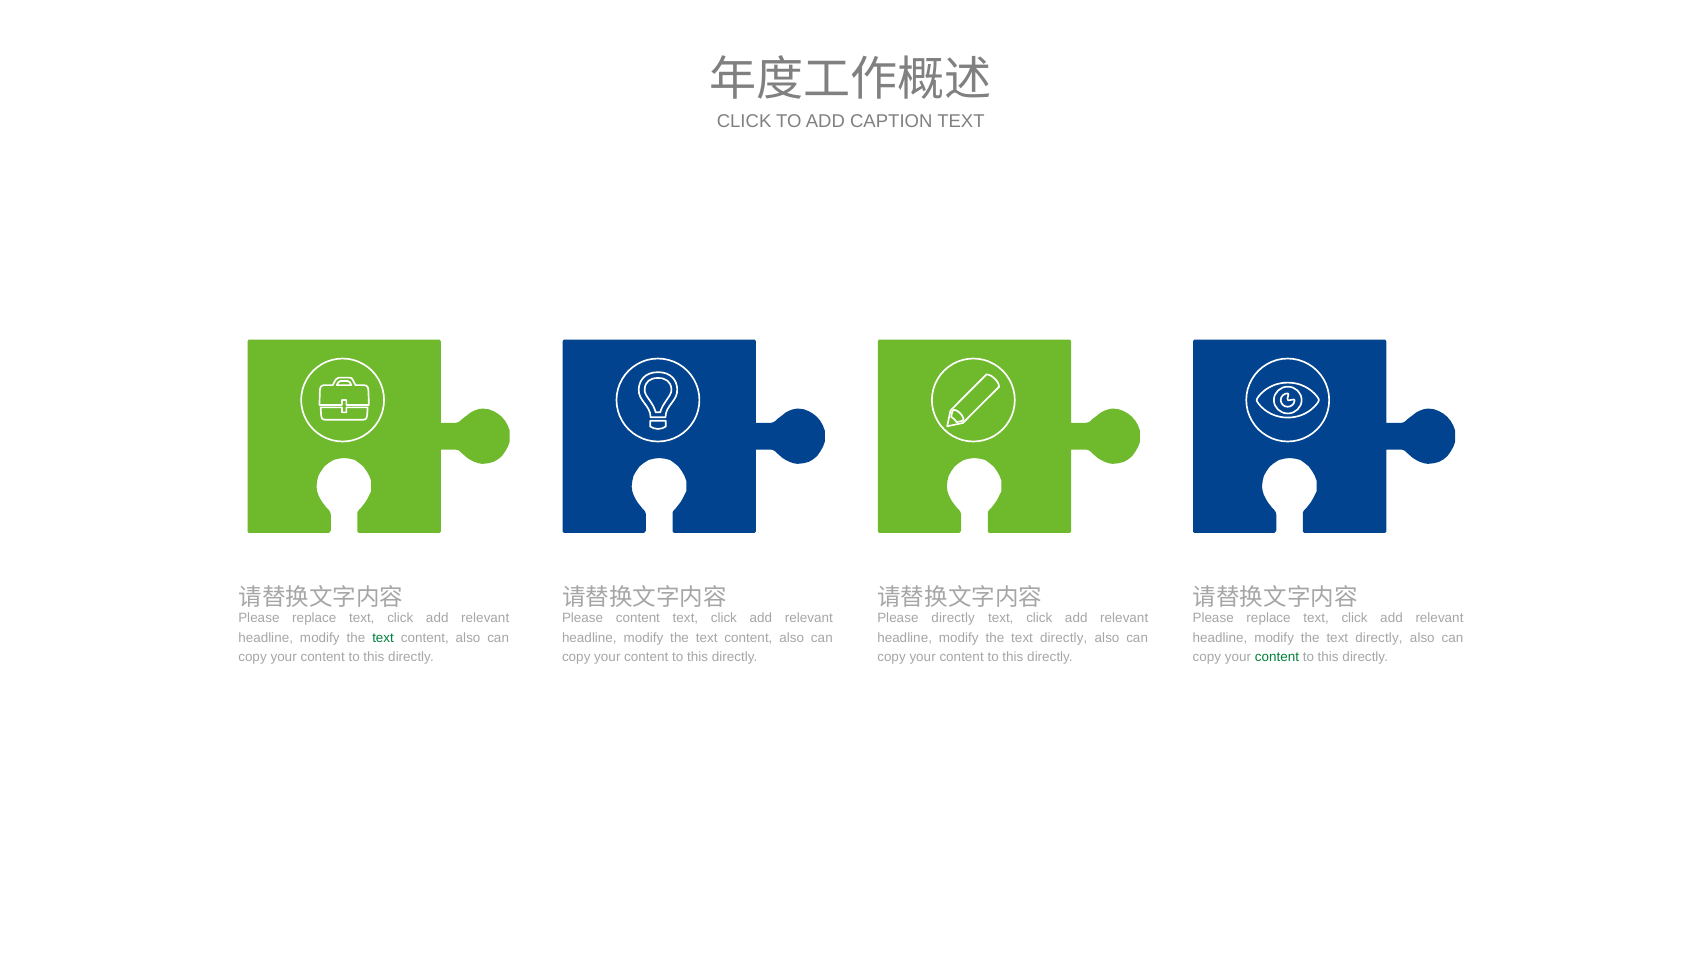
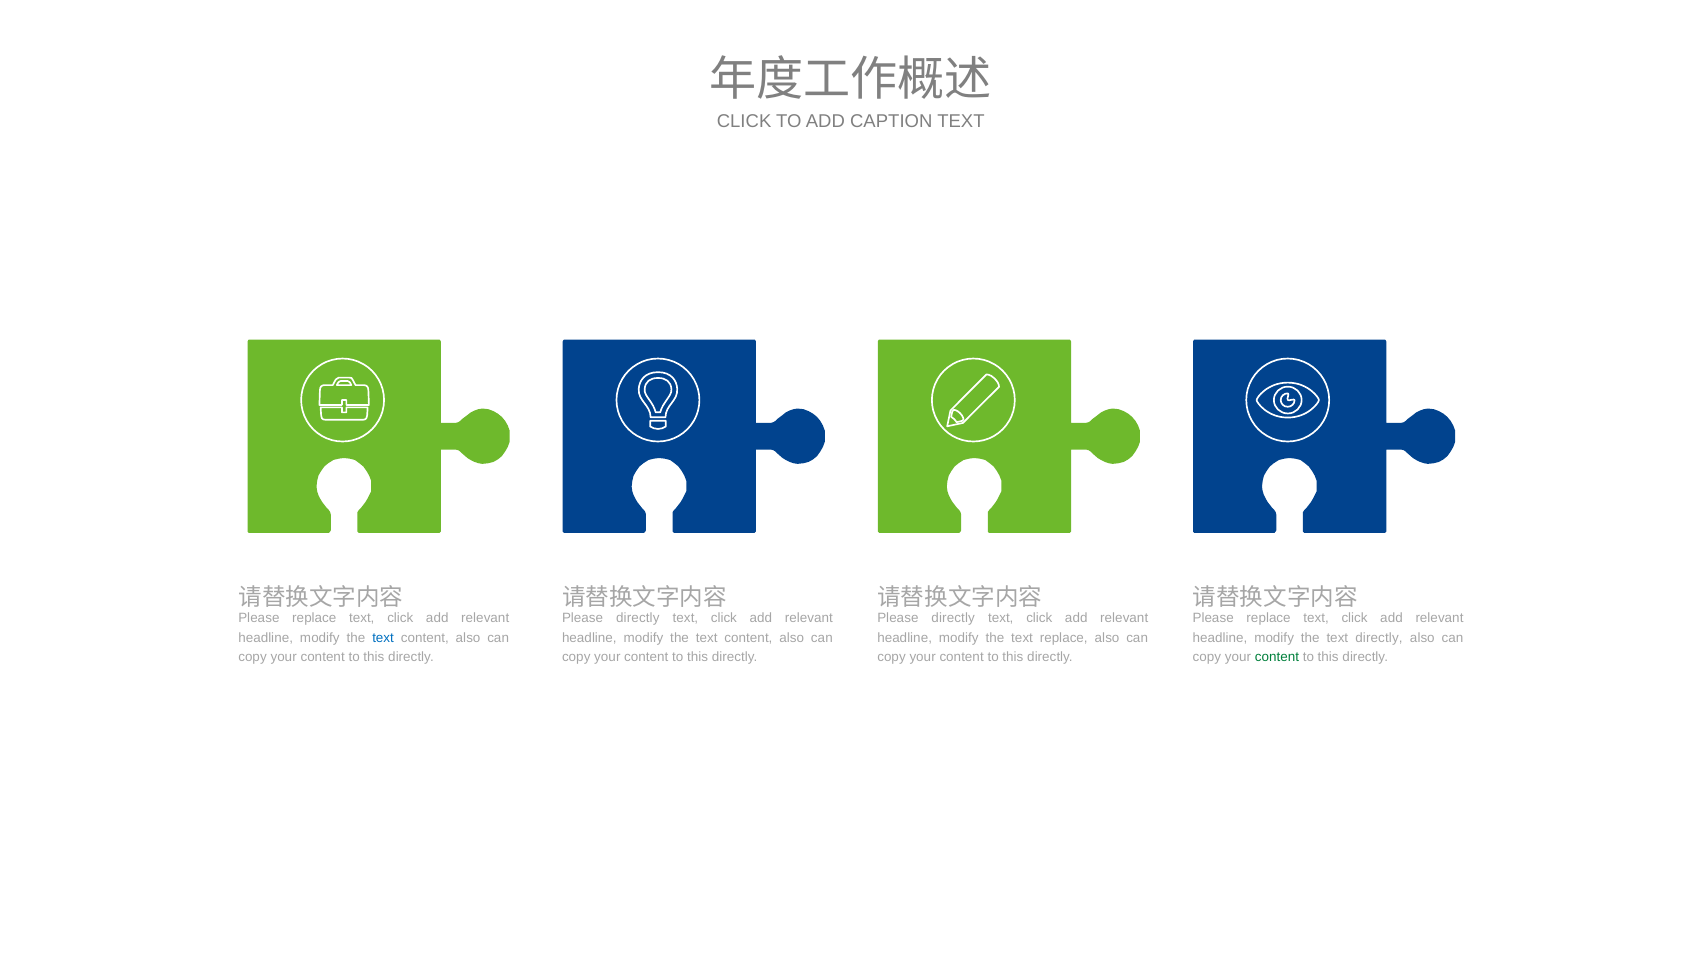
content at (638, 618): content -> directly
text at (383, 637) colour: green -> blue
directly at (1064, 637): directly -> replace
